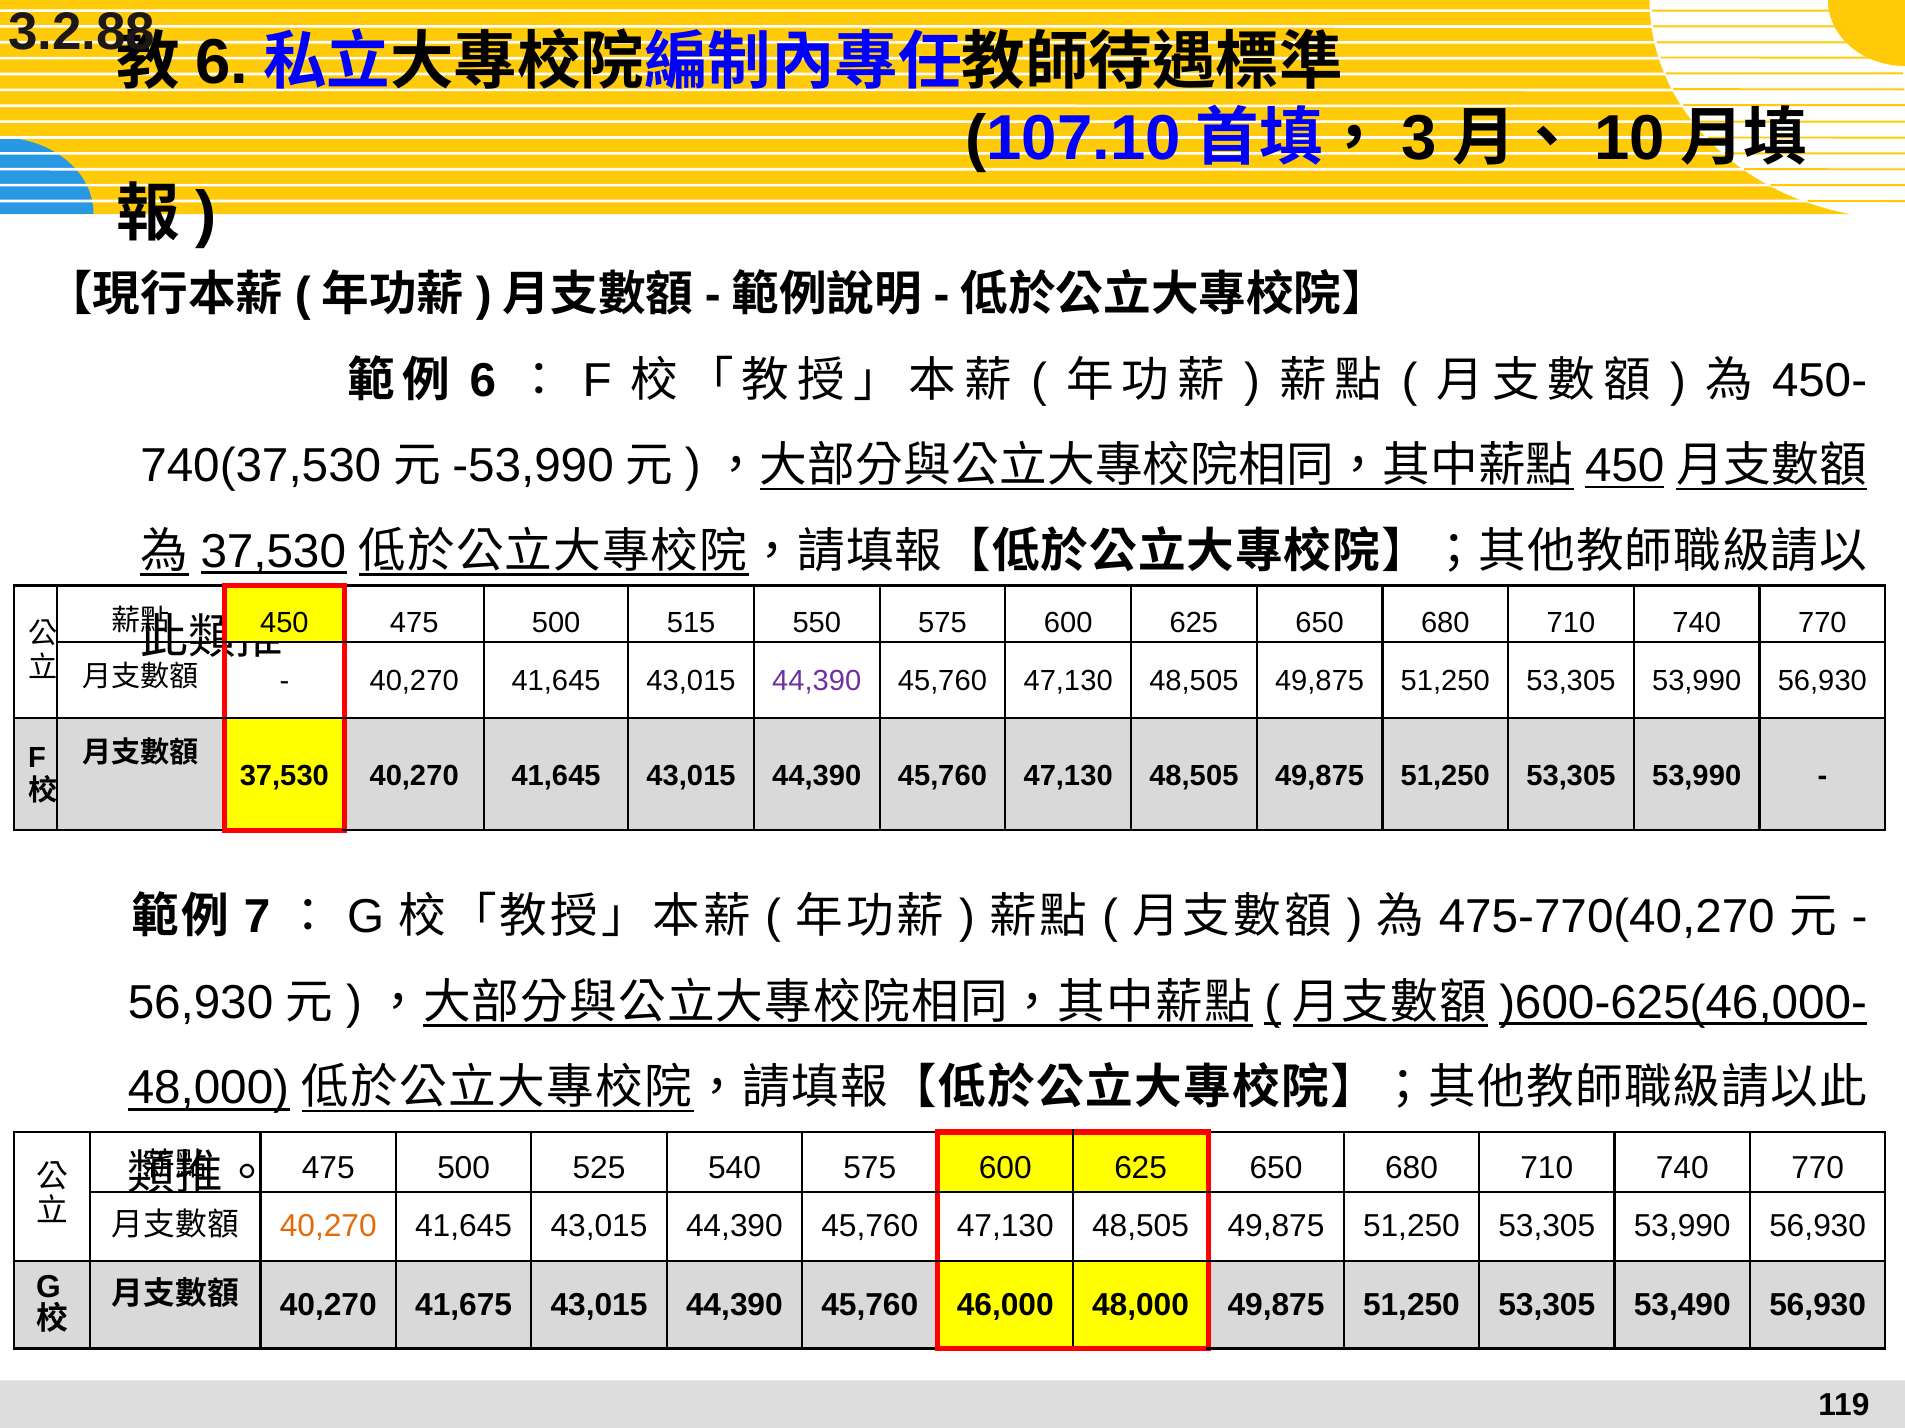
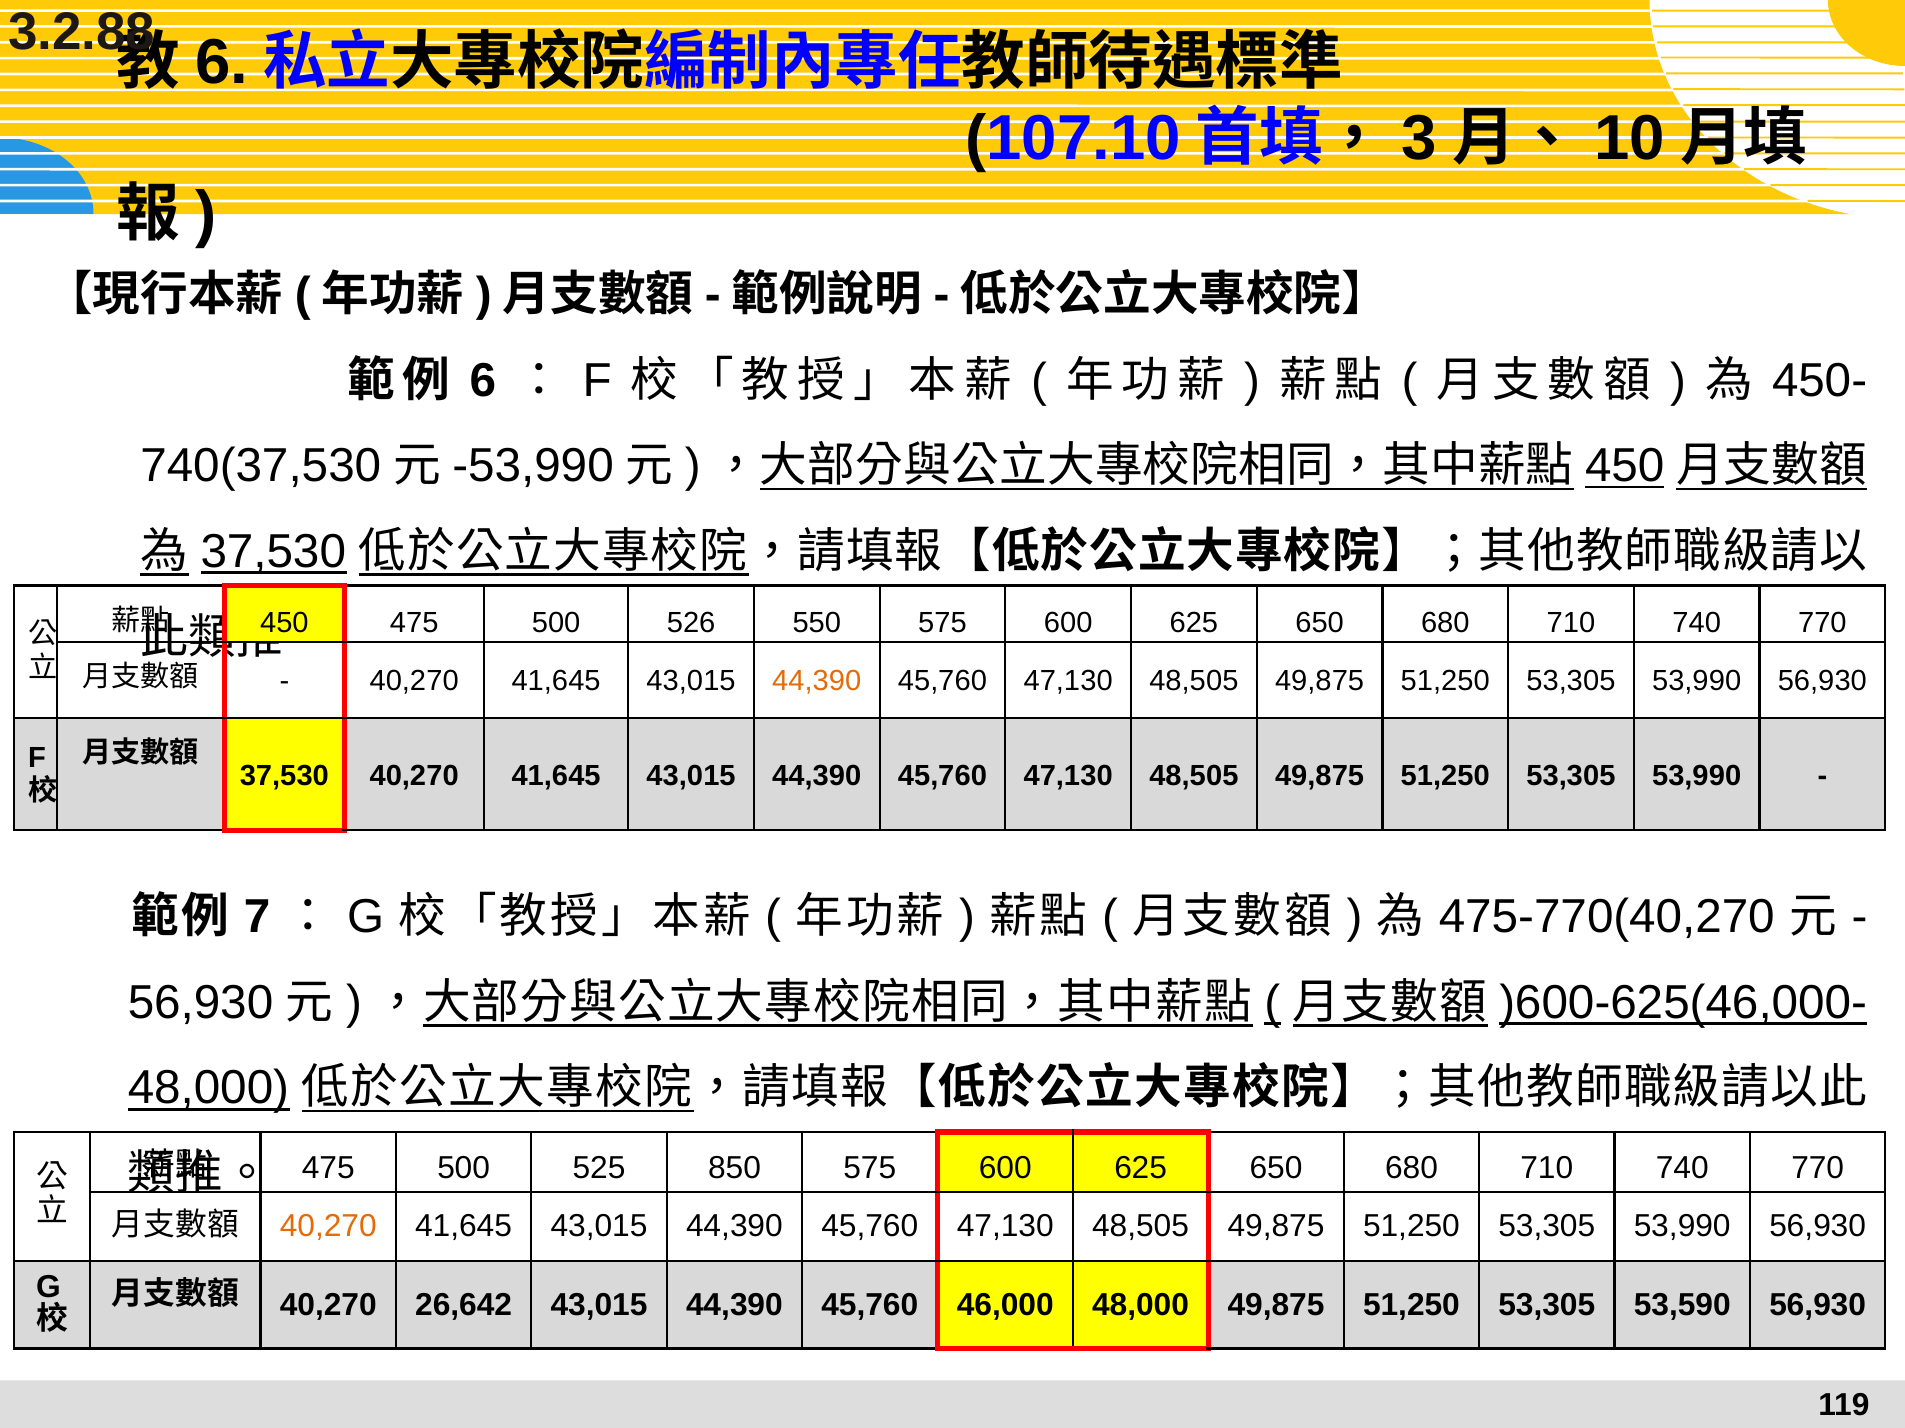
515: 515 -> 526
44,390 at (817, 682) colour: purple -> orange
540: 540 -> 850
41,675: 41,675 -> 26,642
53,490: 53,490 -> 53,590
